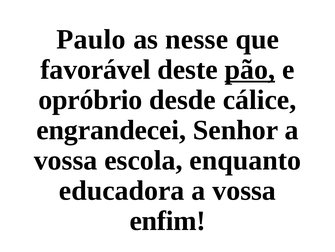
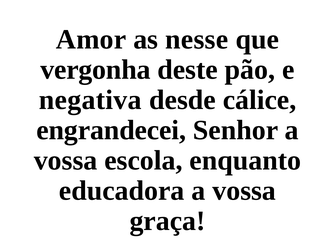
Paulo: Paulo -> Amor
favorável: favorável -> vergonha
pão underline: present -> none
opróbrio: opróbrio -> negativa
enfim: enfim -> graça
